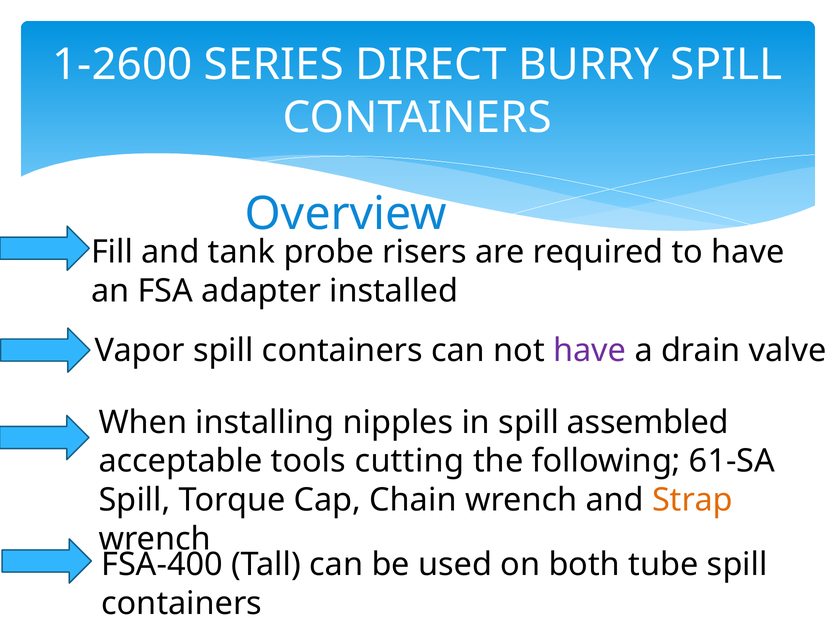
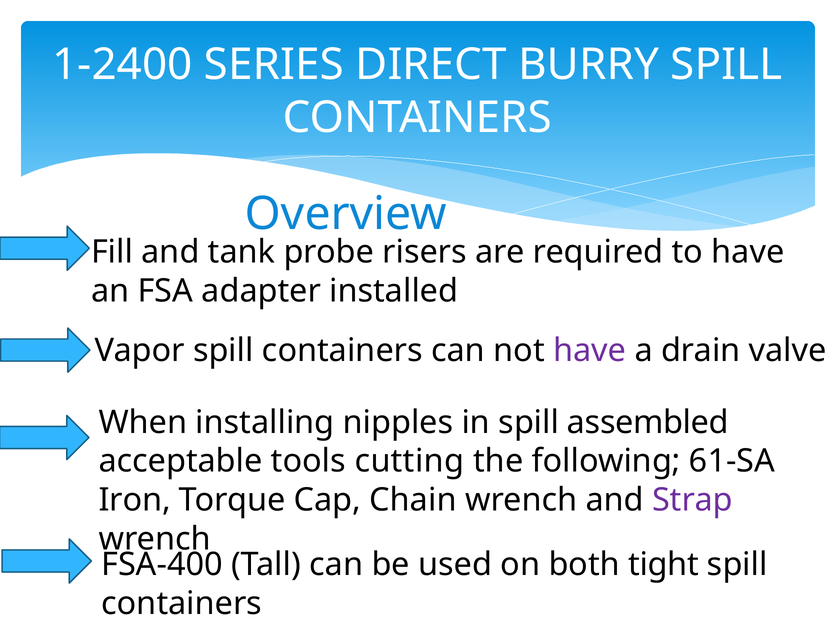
1-2600: 1-2600 -> 1-2400
Spill at (135, 500): Spill -> Iron
Strap colour: orange -> purple
tube: tube -> tight
